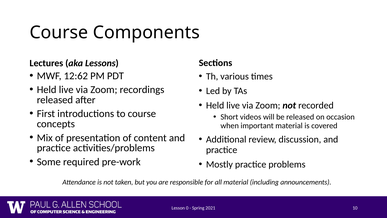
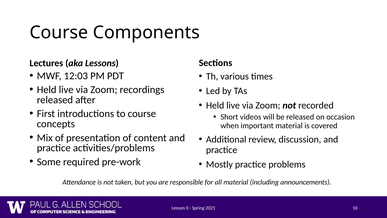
12:62: 12:62 -> 12:03
